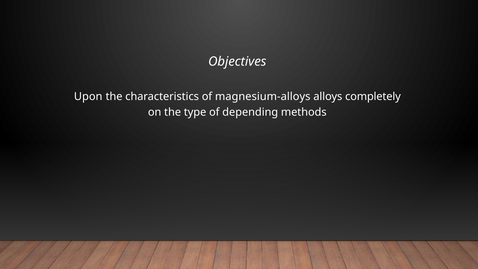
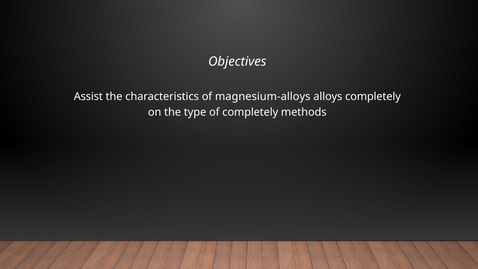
Upon: Upon -> Assist
of depending: depending -> completely
